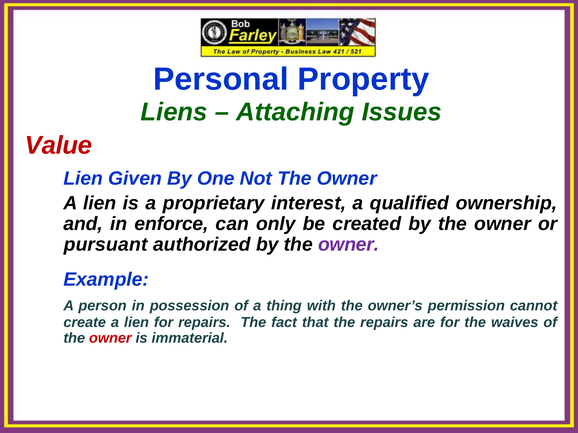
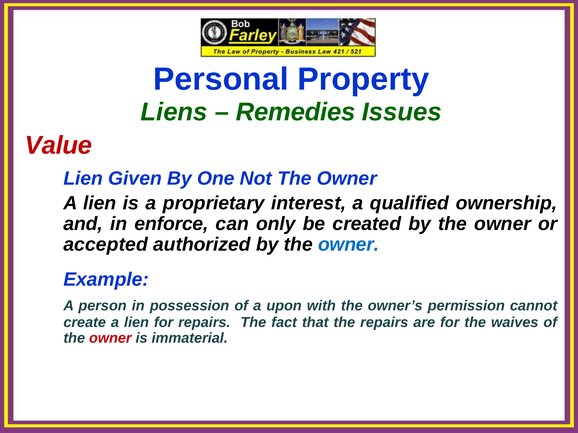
Attaching: Attaching -> Remedies
pursuant: pursuant -> accepted
owner at (349, 245) colour: purple -> blue
thing: thing -> upon
